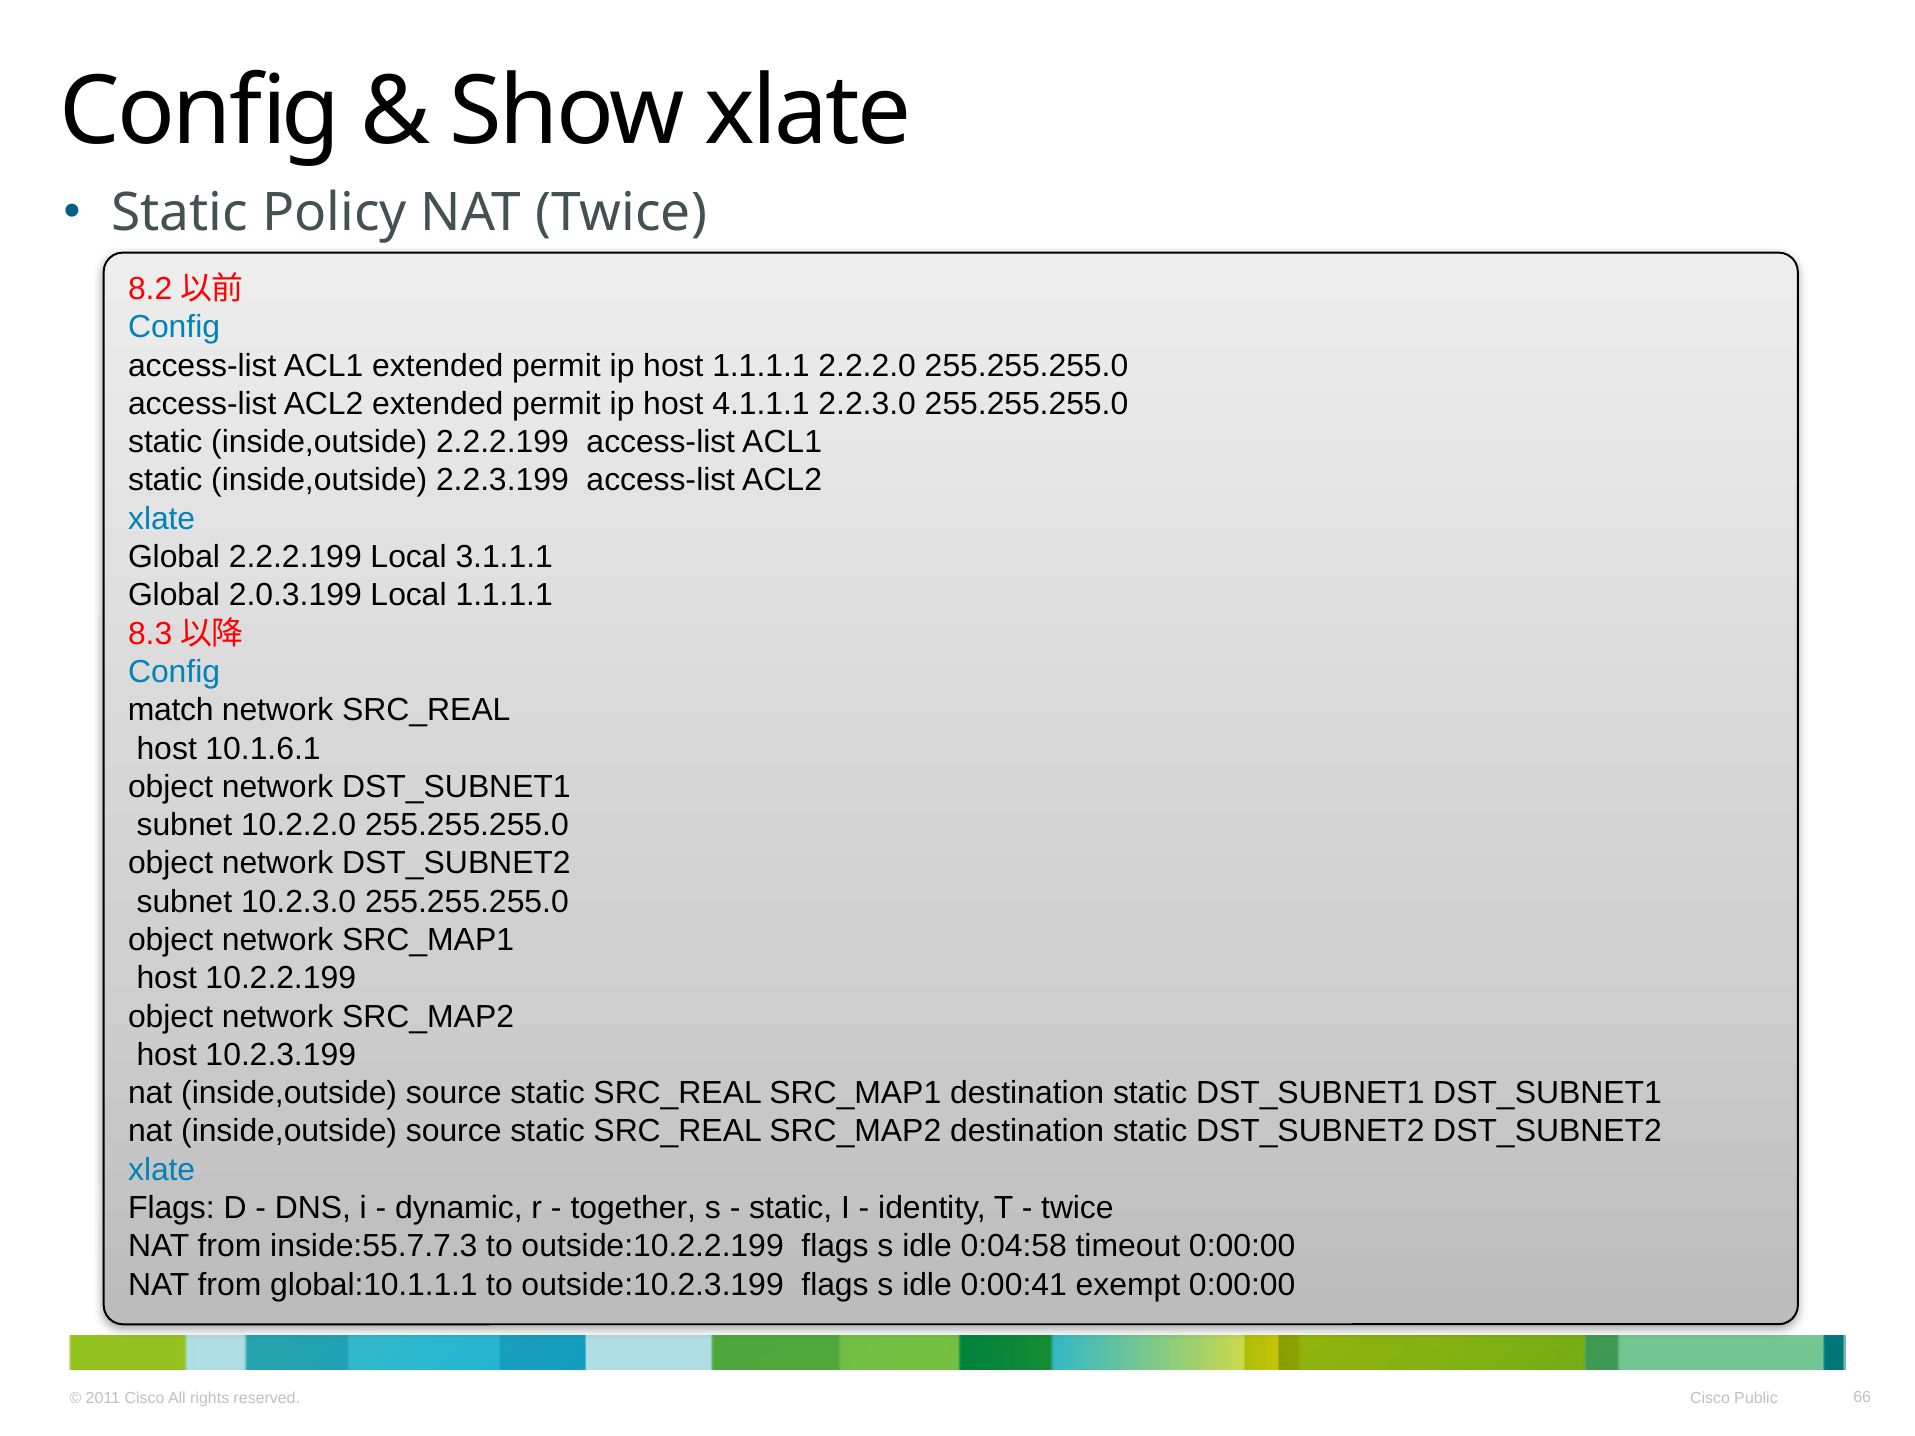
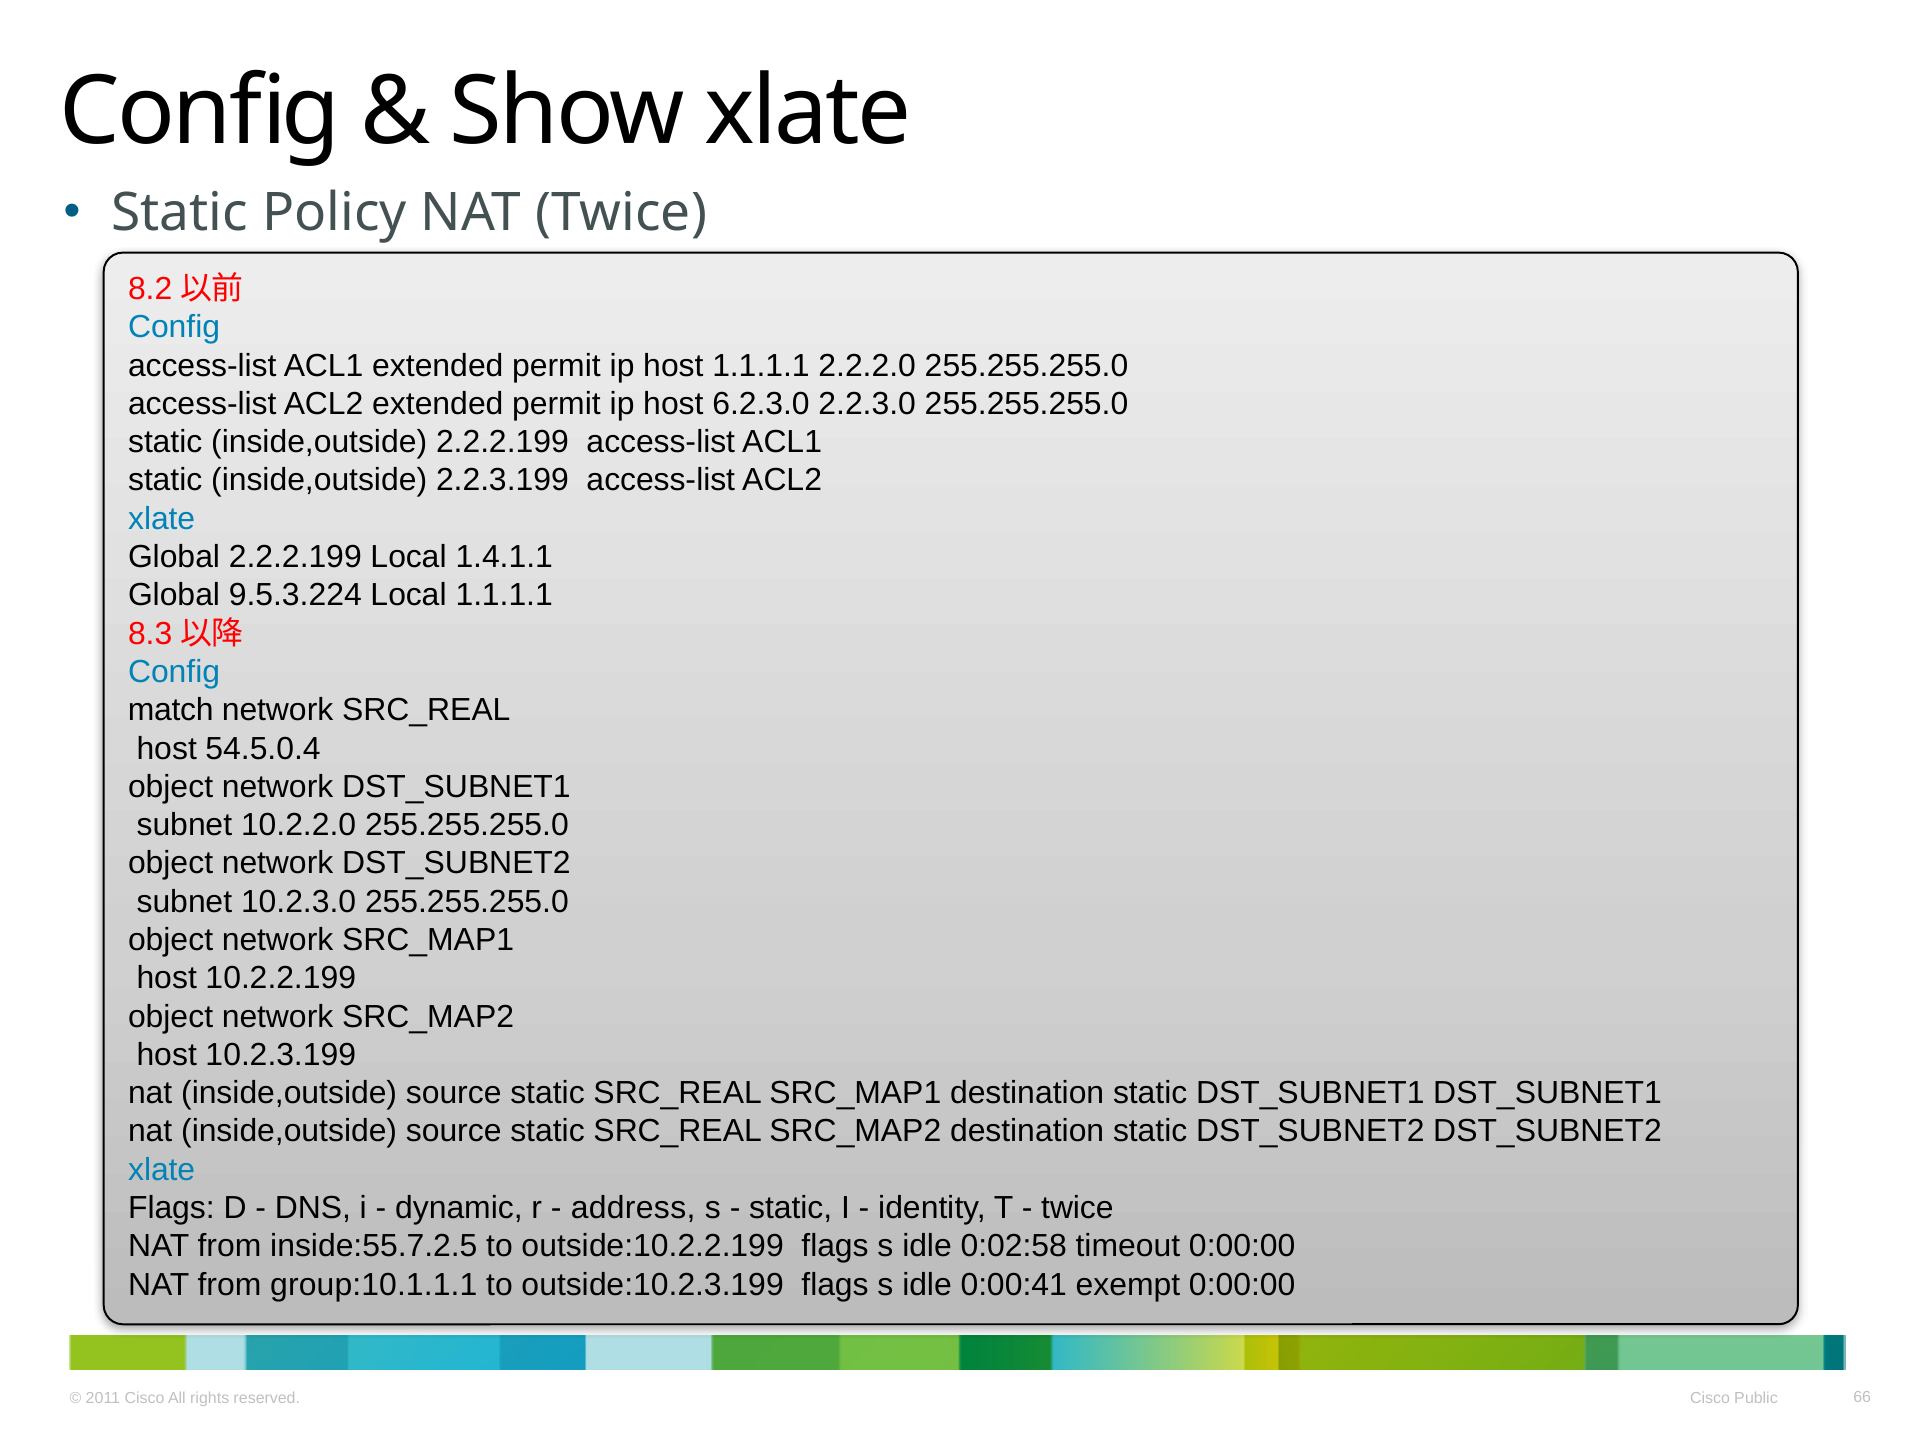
4.1.1.1: 4.1.1.1 -> 6.2.3.0
3.1.1.1: 3.1.1.1 -> 1.4.1.1
2.0.3.199: 2.0.3.199 -> 9.5.3.224
10.1.6.1: 10.1.6.1 -> 54.5.0.4
together: together -> address
inside:55.7.7.3: inside:55.7.7.3 -> inside:55.7.2.5
0:04:58: 0:04:58 -> 0:02:58
global:10.1.1.1: global:10.1.1.1 -> group:10.1.1.1
